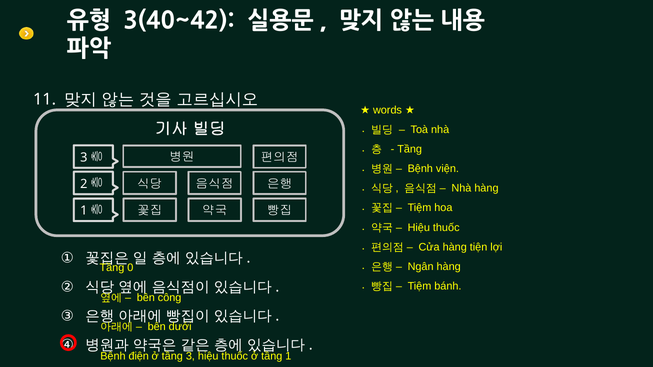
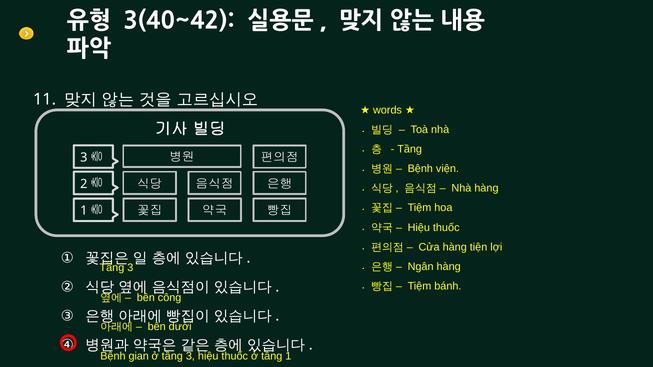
0 at (130, 268): 0 -> 3
điện: điện -> gian
